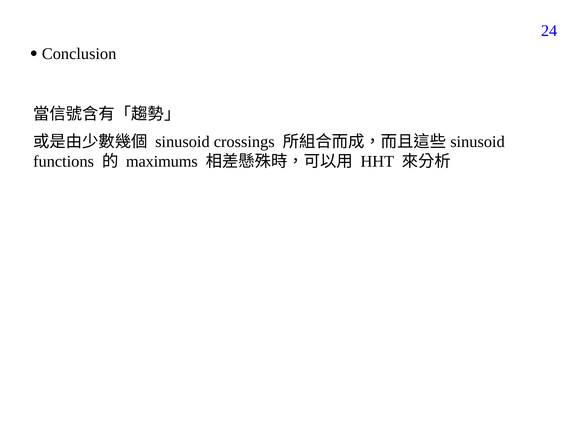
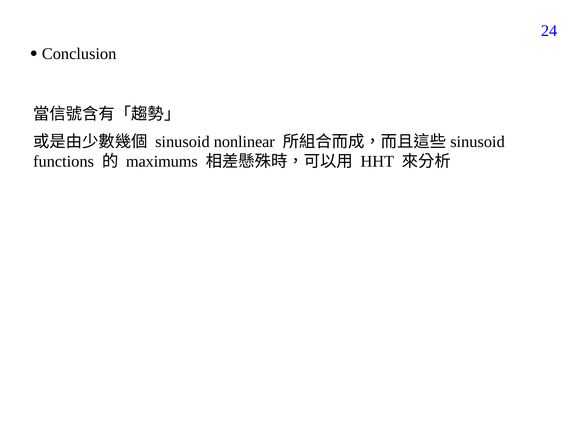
crossings: crossings -> nonlinear
